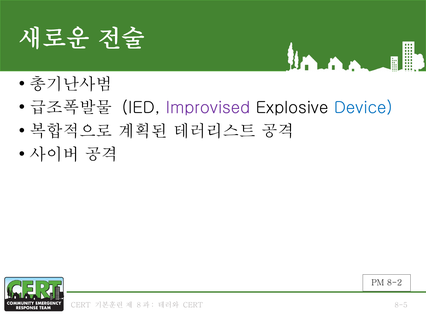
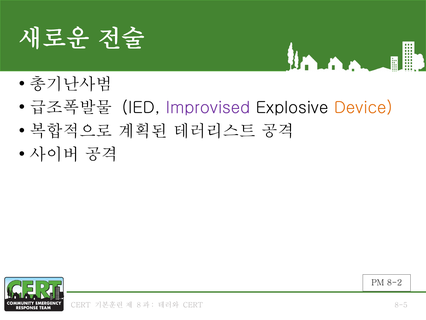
Device colour: blue -> orange
